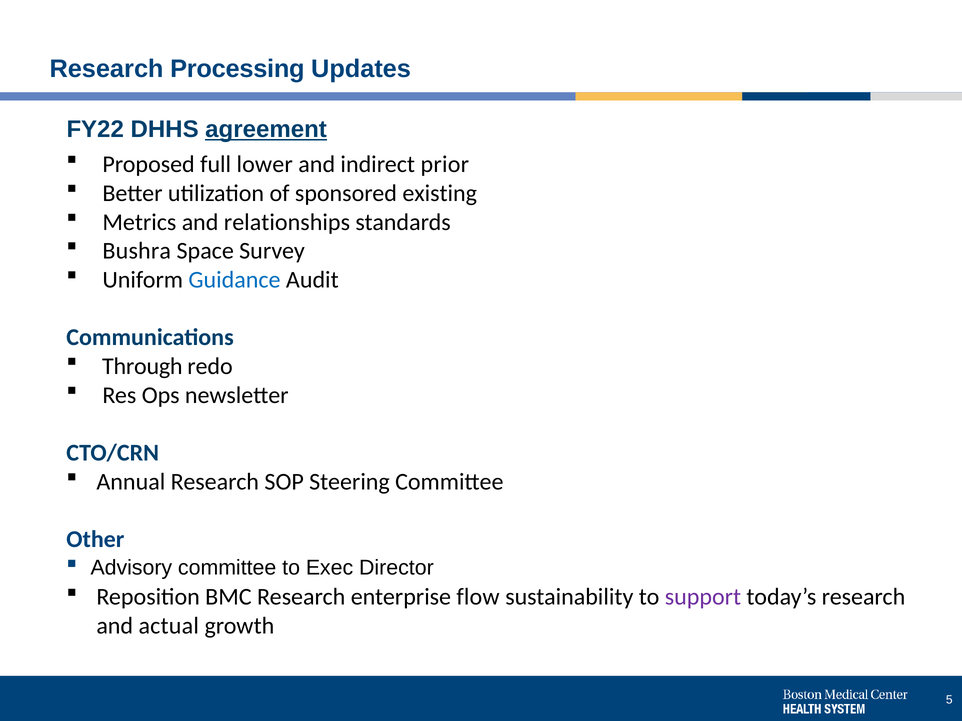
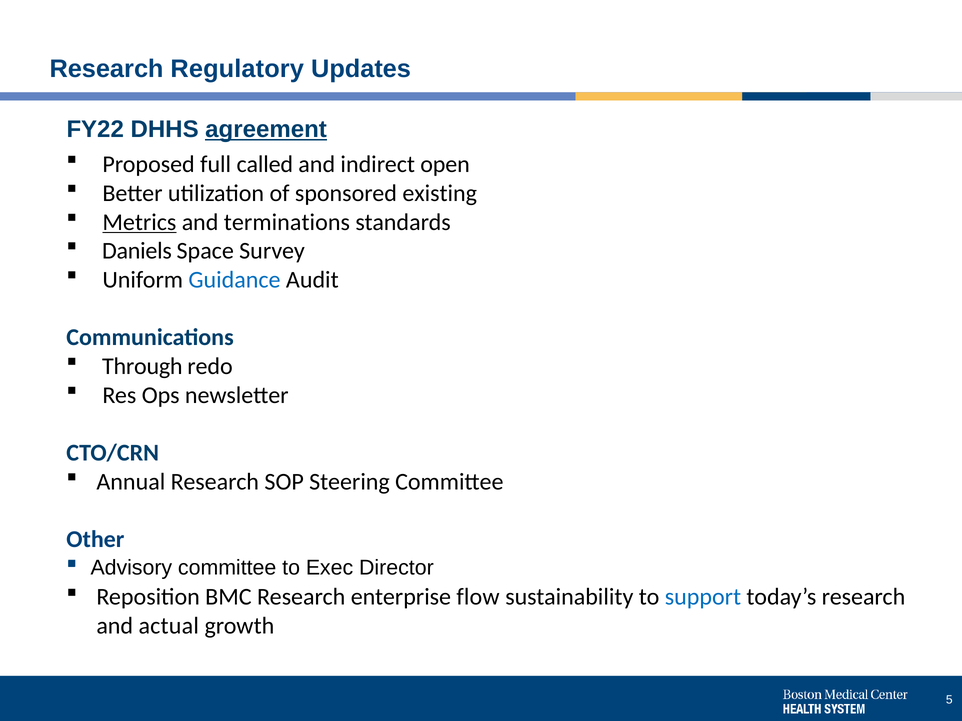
Processing: Processing -> Regulatory
lower: lower -> called
prior: prior -> open
Metrics underline: none -> present
relationships: relationships -> terminations
Bushra: Bushra -> Daniels
support colour: purple -> blue
